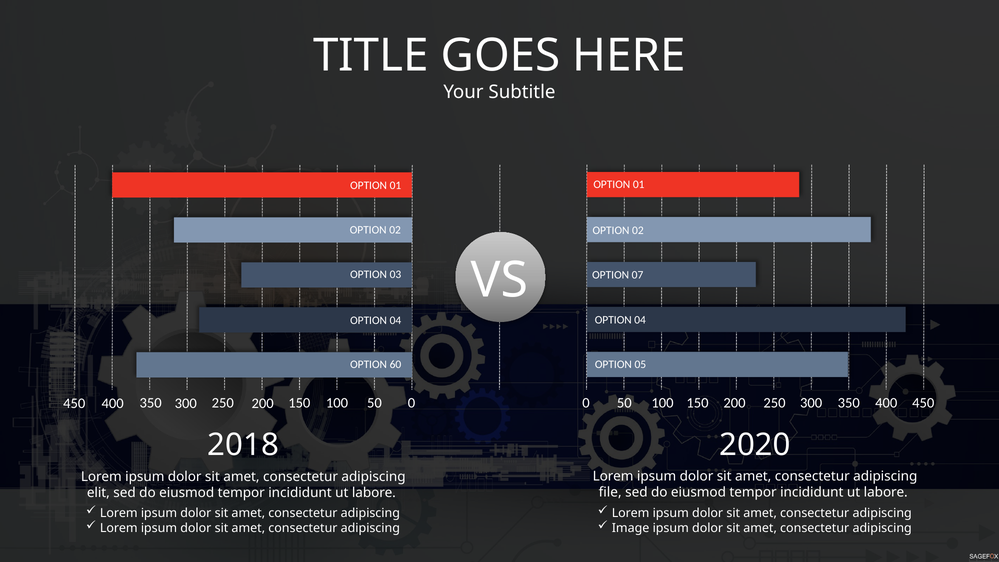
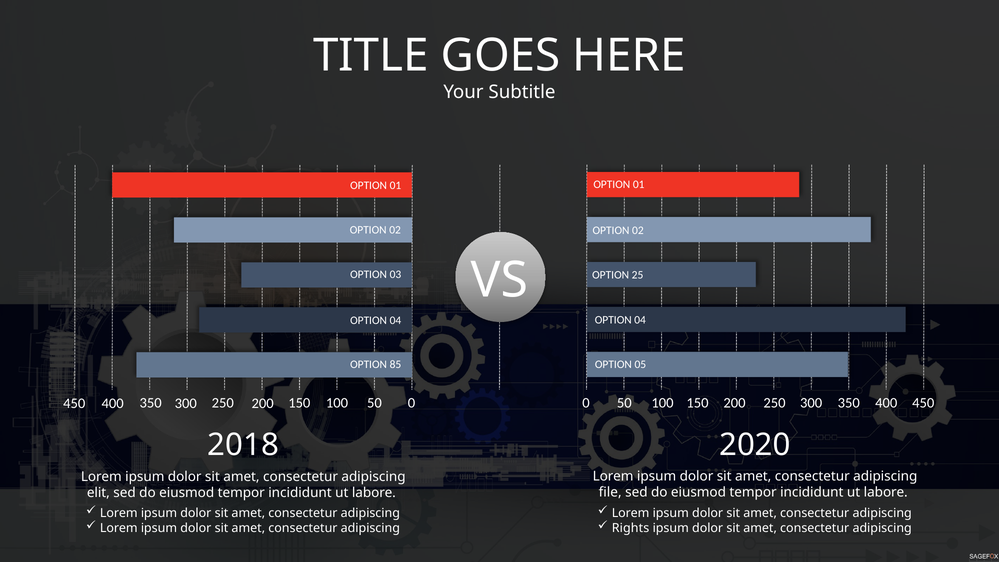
07: 07 -> 25
60: 60 -> 85
Image: Image -> Rights
